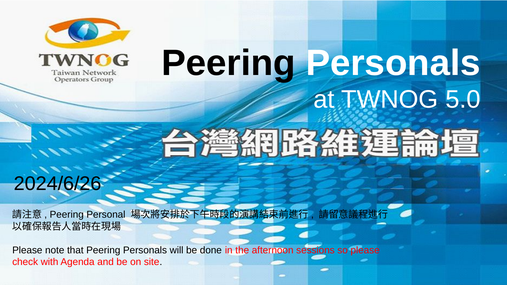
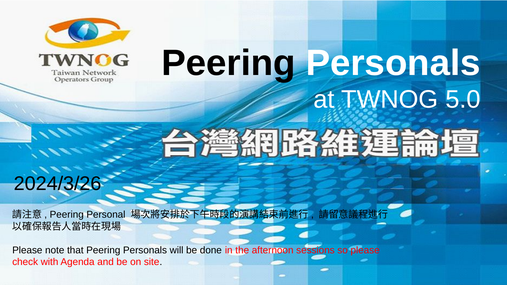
2024/6/26: 2024/6/26 -> 2024/3/26
